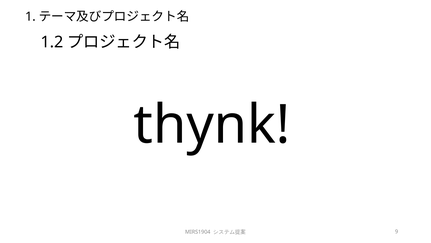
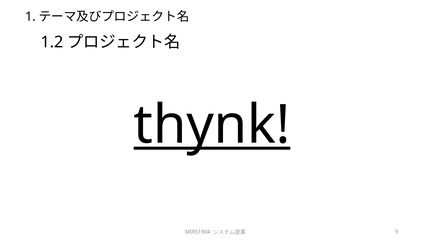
thynk underline: none -> present
